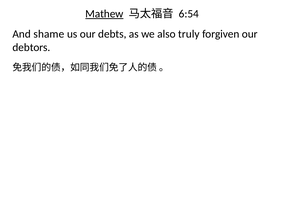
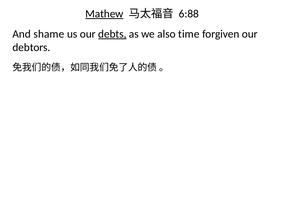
6:54: 6:54 -> 6:88
debts underline: none -> present
truly: truly -> time
